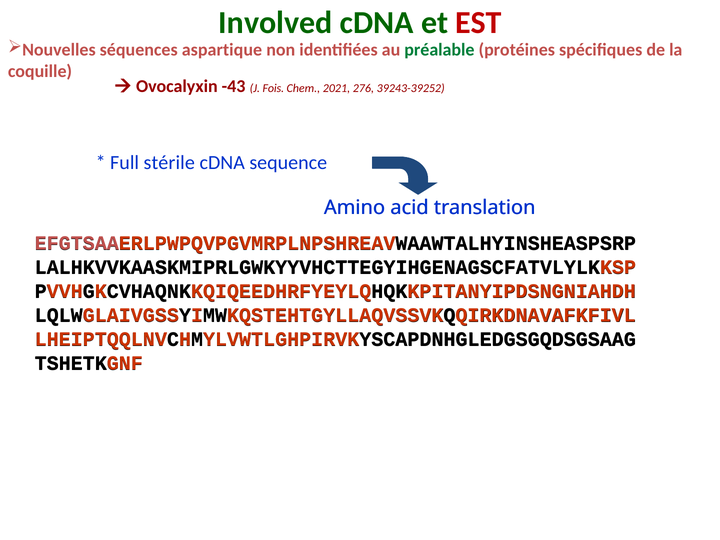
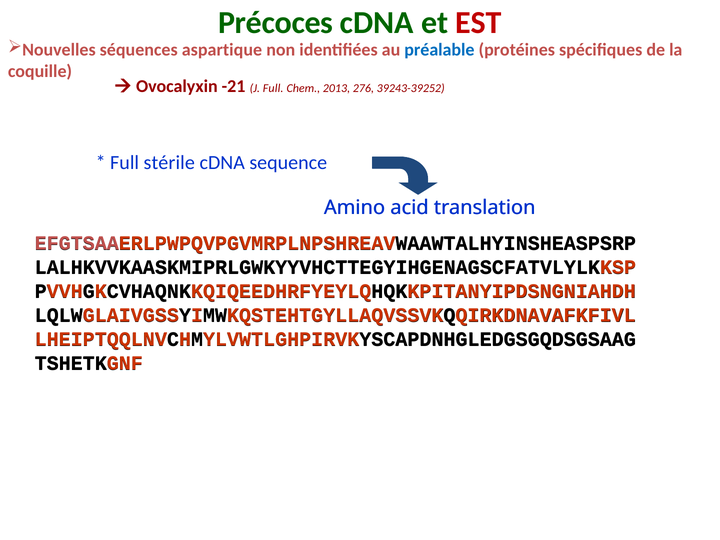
Involved: Involved -> Précoces
préalable colour: green -> blue
-43: -43 -> -21
J Fois: Fois -> Full
2021: 2021 -> 2013
